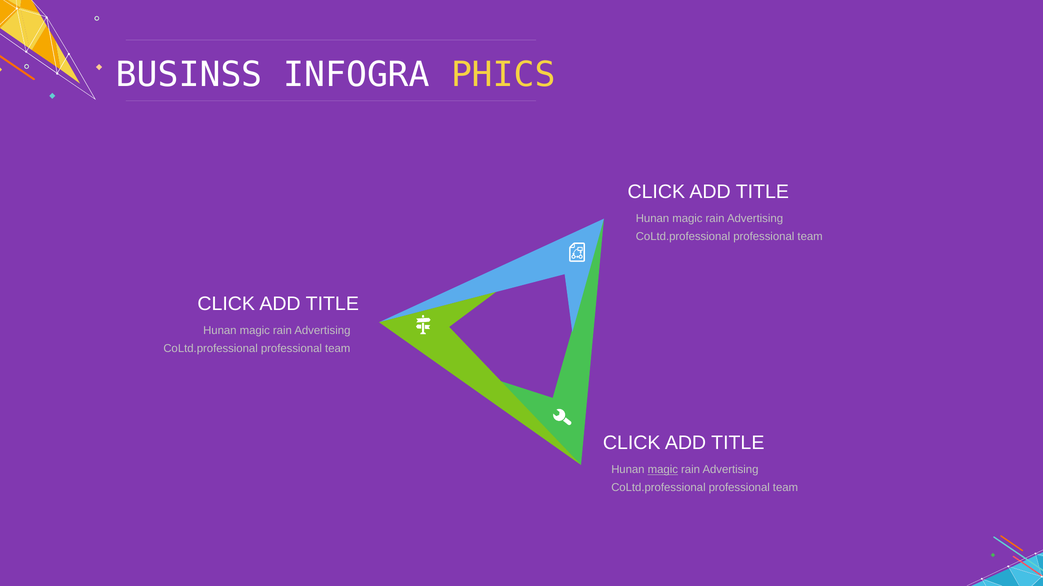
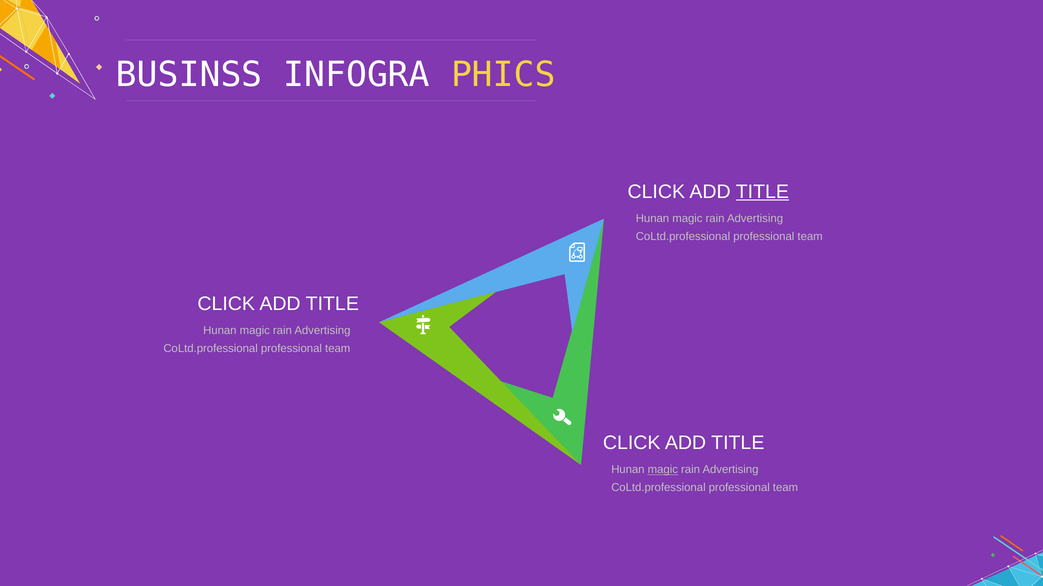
TITLE at (762, 192) underline: none -> present
